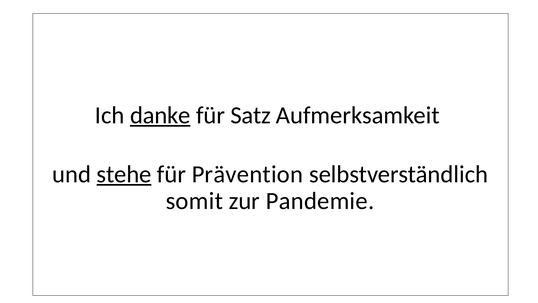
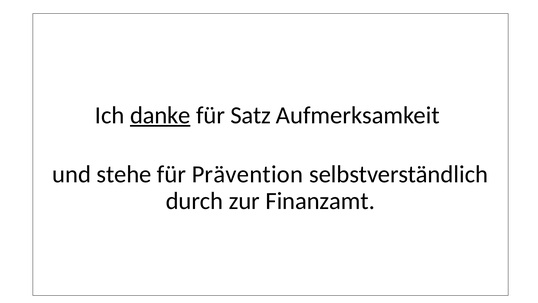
stehe underline: present -> none
somit: somit -> durch
Pandemie: Pandemie -> Finanzamt
